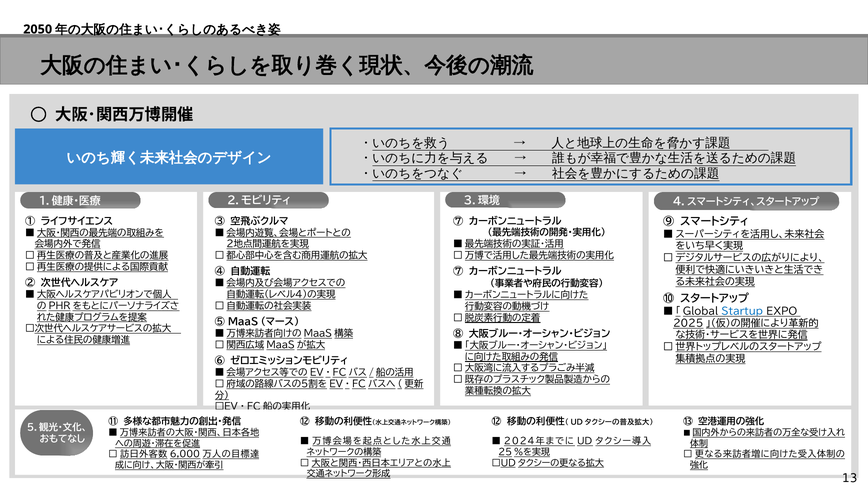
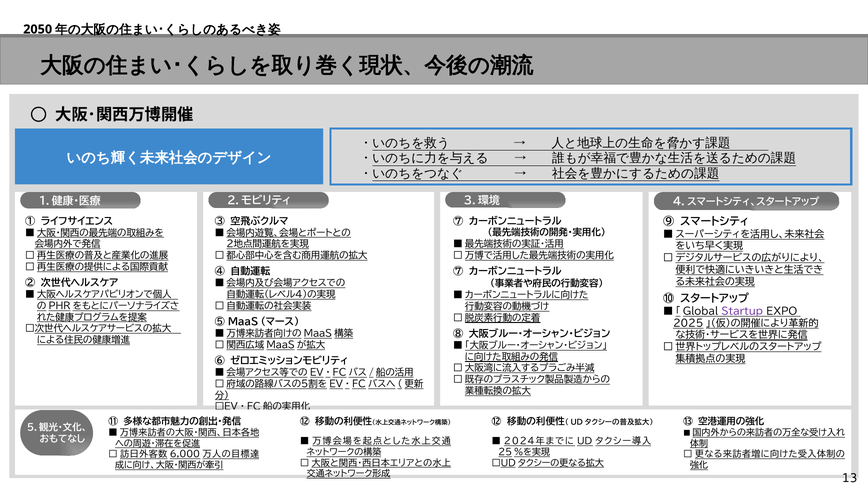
Startup colour: blue -> purple
